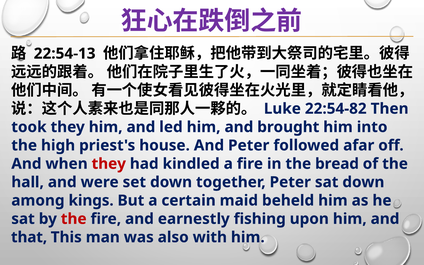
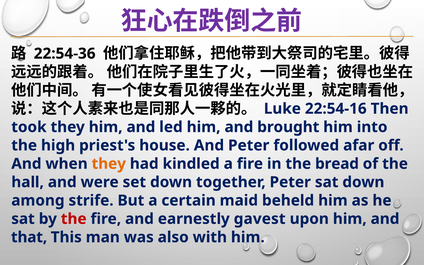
22:54-13: 22:54-13 -> 22:54-36
22:54-82: 22:54-82 -> 22:54-16
they at (109, 164) colour: red -> orange
kings: kings -> strife
fishing: fishing -> gavest
